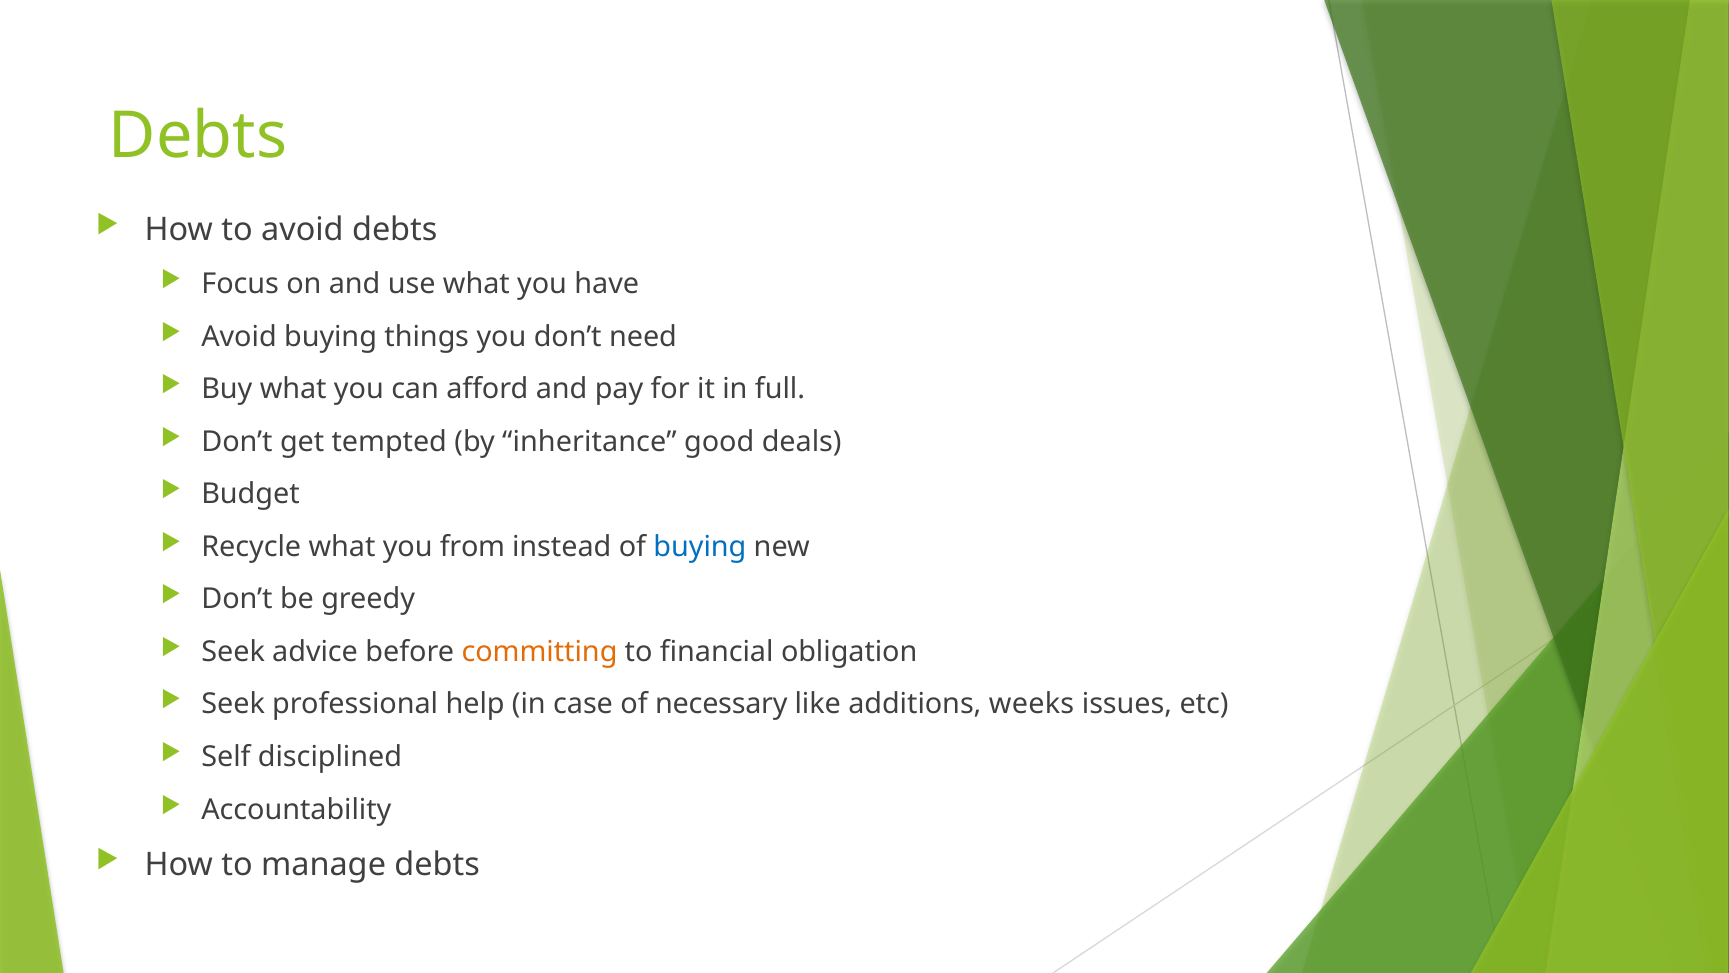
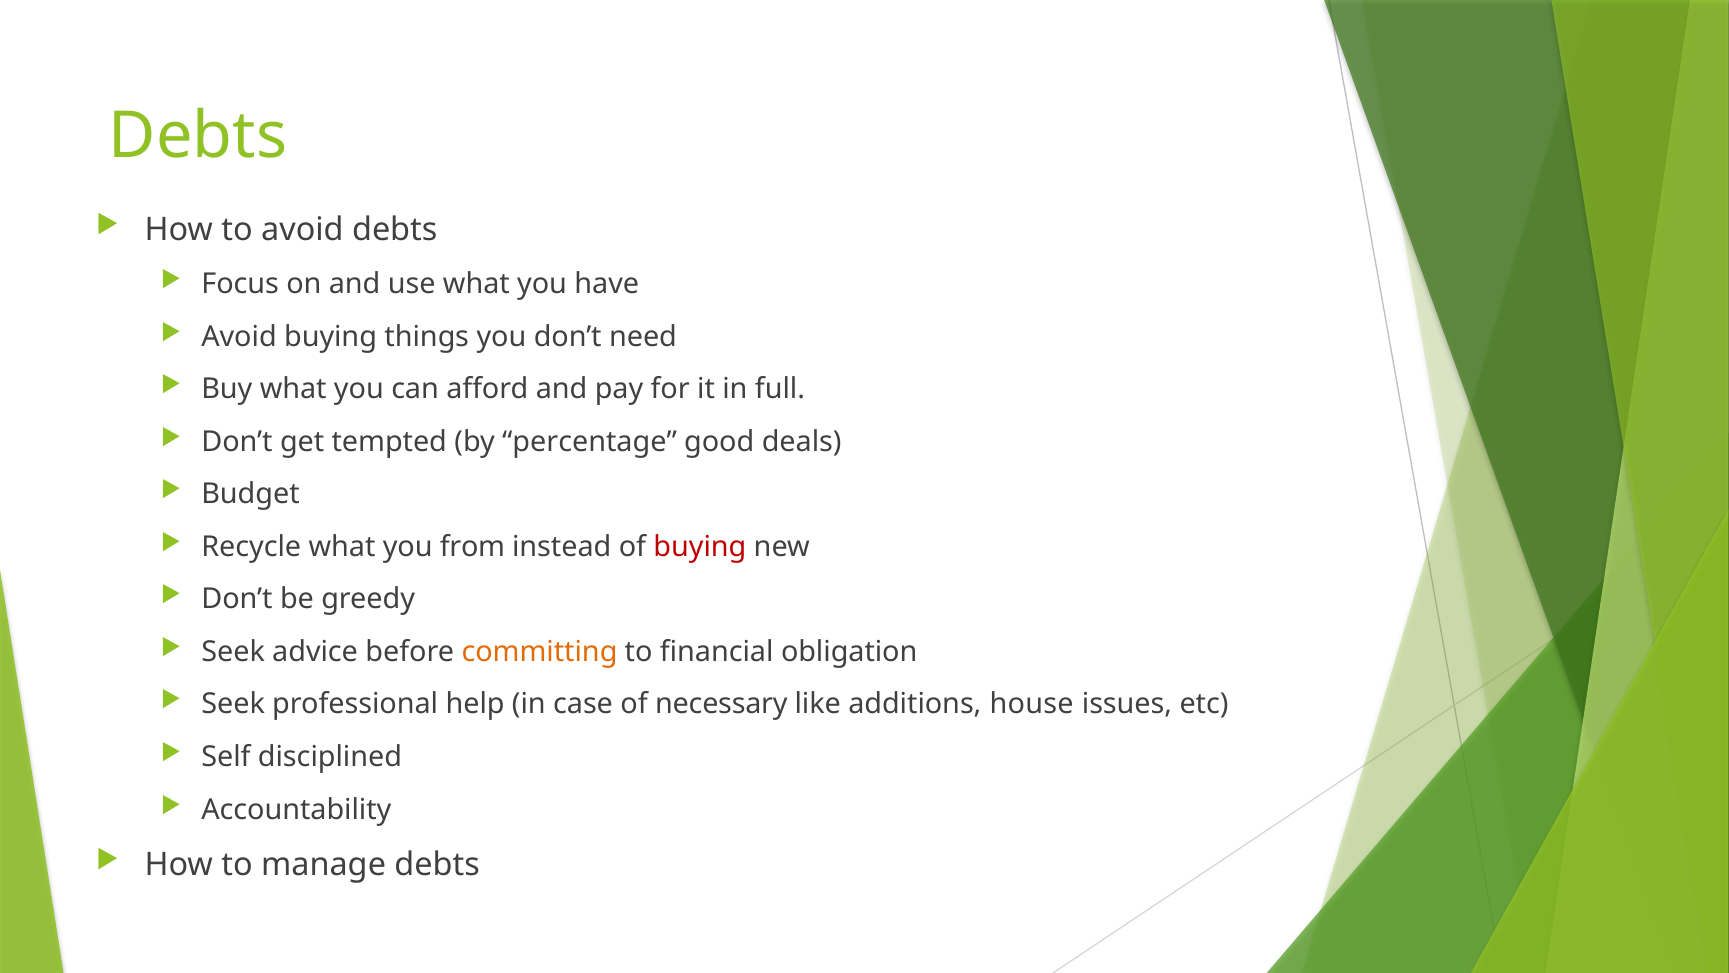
inheritance: inheritance -> percentage
buying at (700, 547) colour: blue -> red
weeks: weeks -> house
